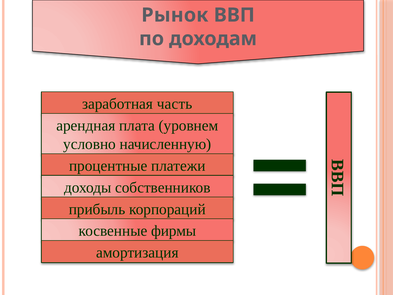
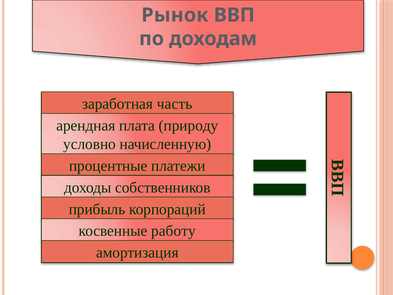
уровнем: уровнем -> природу
фирмы: фирмы -> работу
